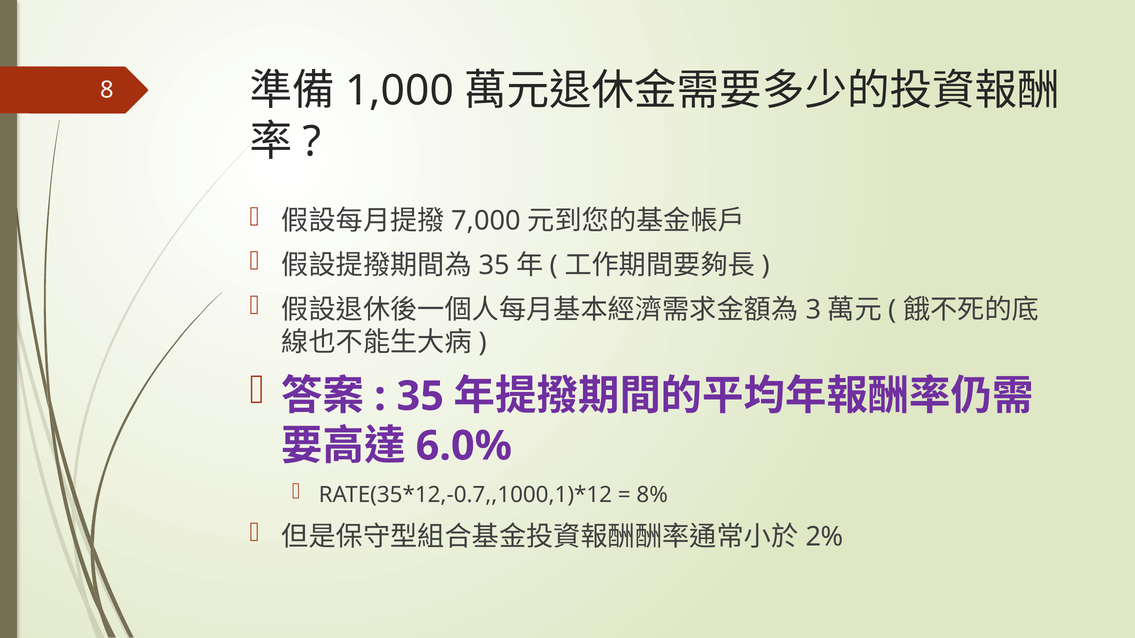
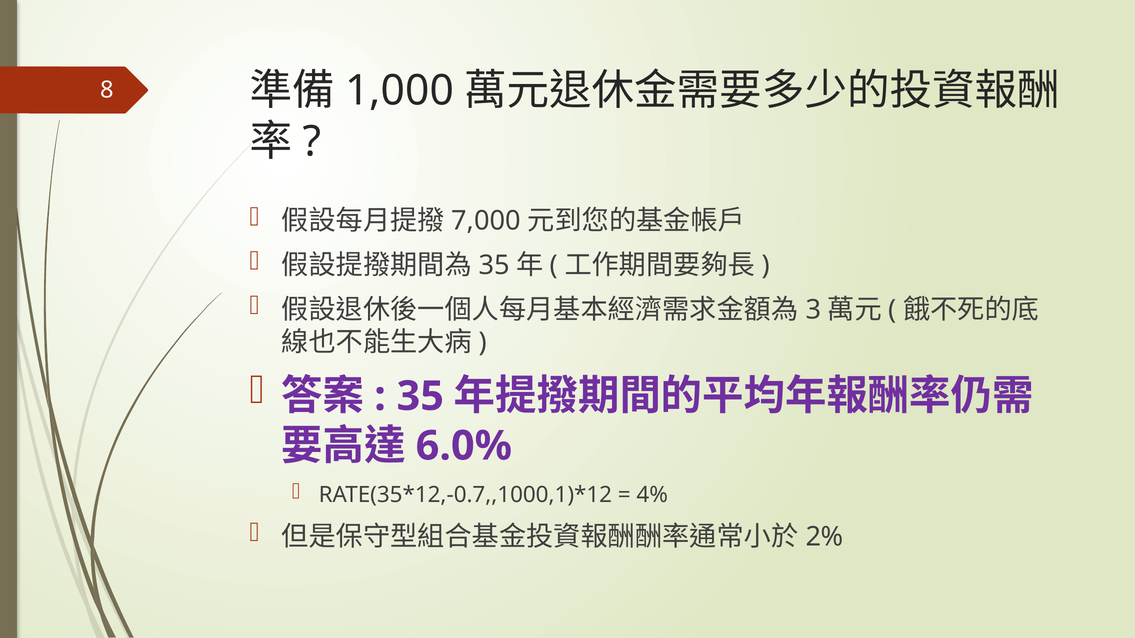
8%: 8% -> 4%
